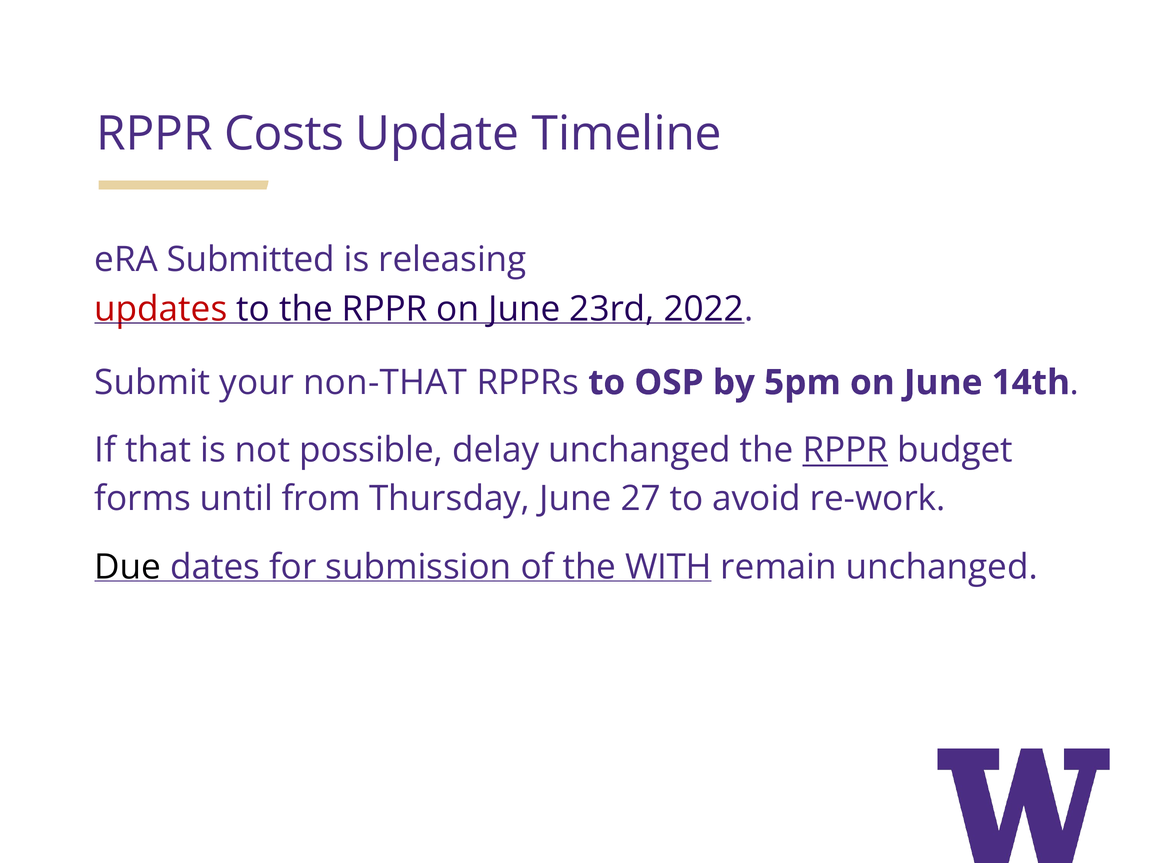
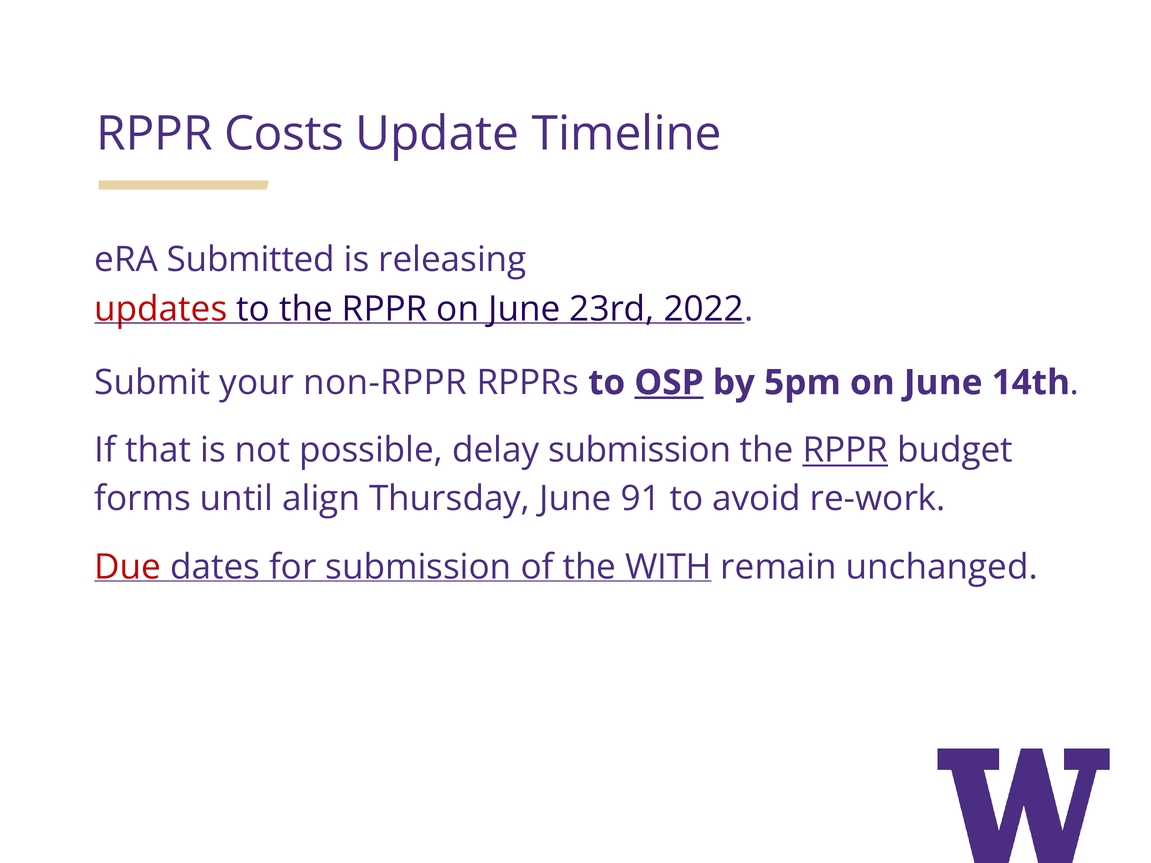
non-THAT: non-THAT -> non-RPPR
OSP underline: none -> present
delay unchanged: unchanged -> submission
from: from -> align
27: 27 -> 91
Due colour: black -> red
